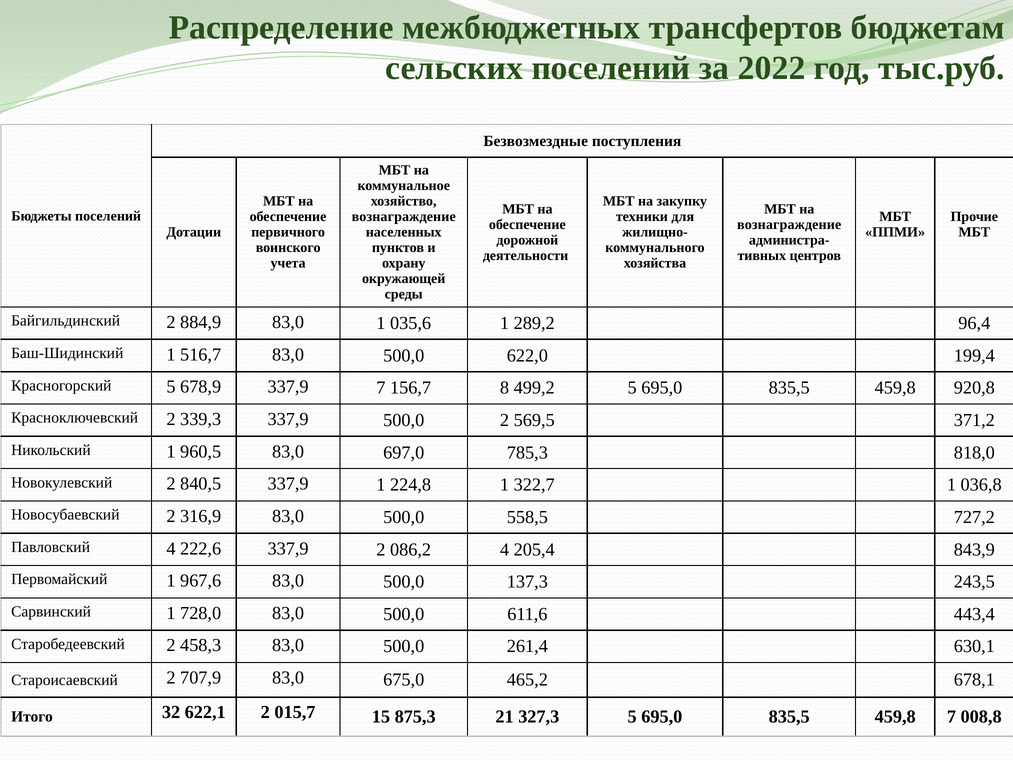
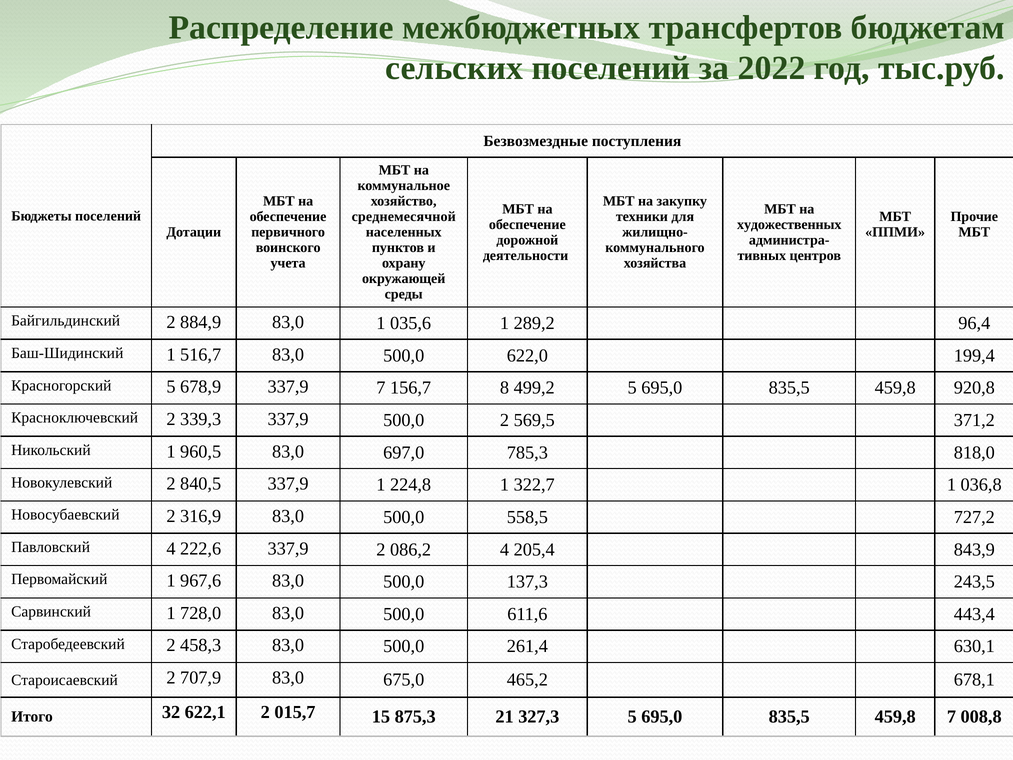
вознаграждение at (404, 217): вознаграждение -> среднемесячной
вознаграждение at (789, 224): вознаграждение -> художественных
